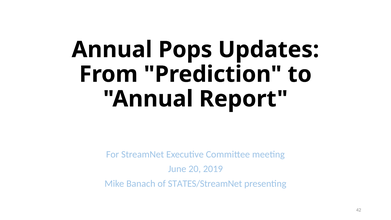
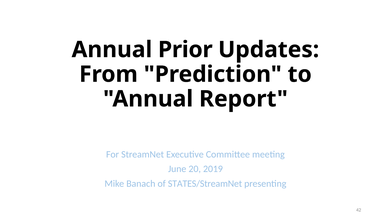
Pops: Pops -> Prior
